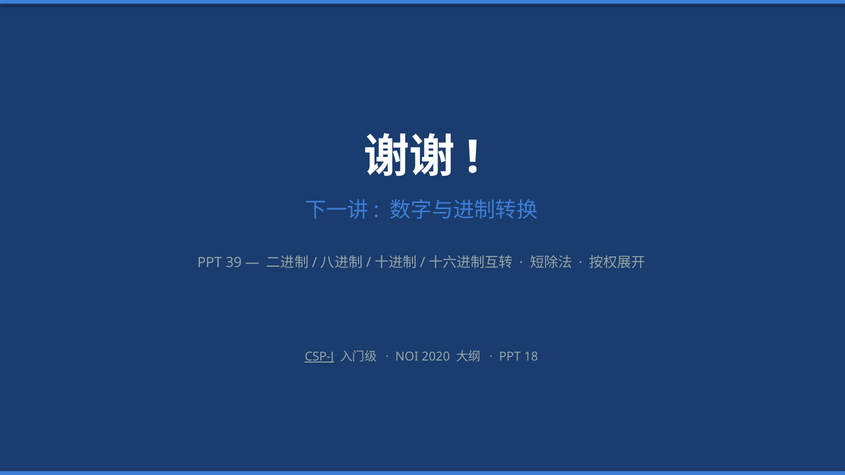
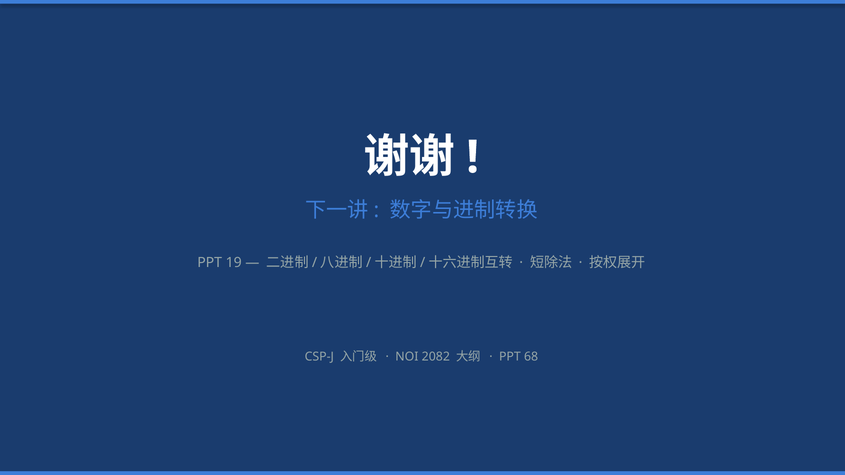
39: 39 -> 19
CSP-J underline: present -> none
2020: 2020 -> 2082
18: 18 -> 68
